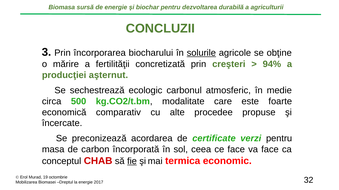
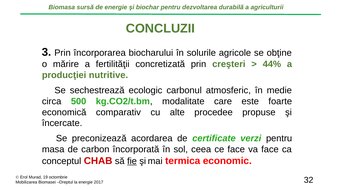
solurile underline: present -> none
94%: 94% -> 44%
aşternut: aşternut -> nutritive
